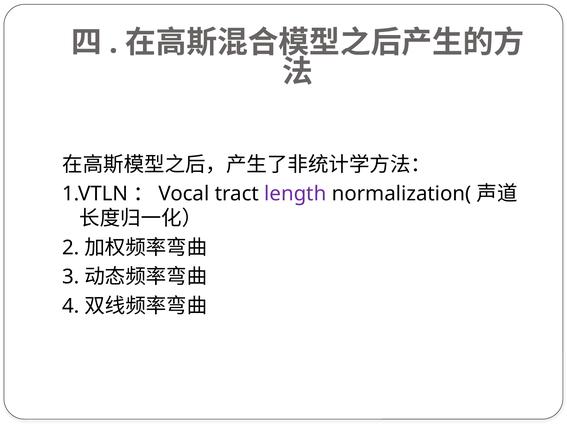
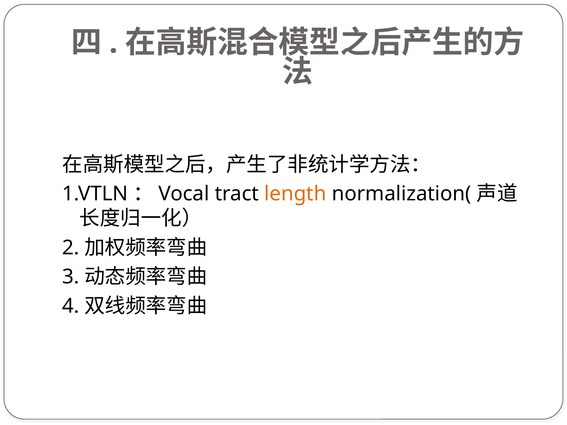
length colour: purple -> orange
